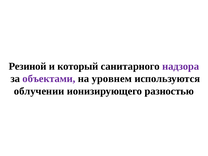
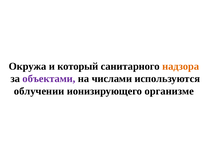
Резиной: Резиной -> Окружа
надзора colour: purple -> orange
уровнем: уровнем -> числами
разностью: разностью -> организме
